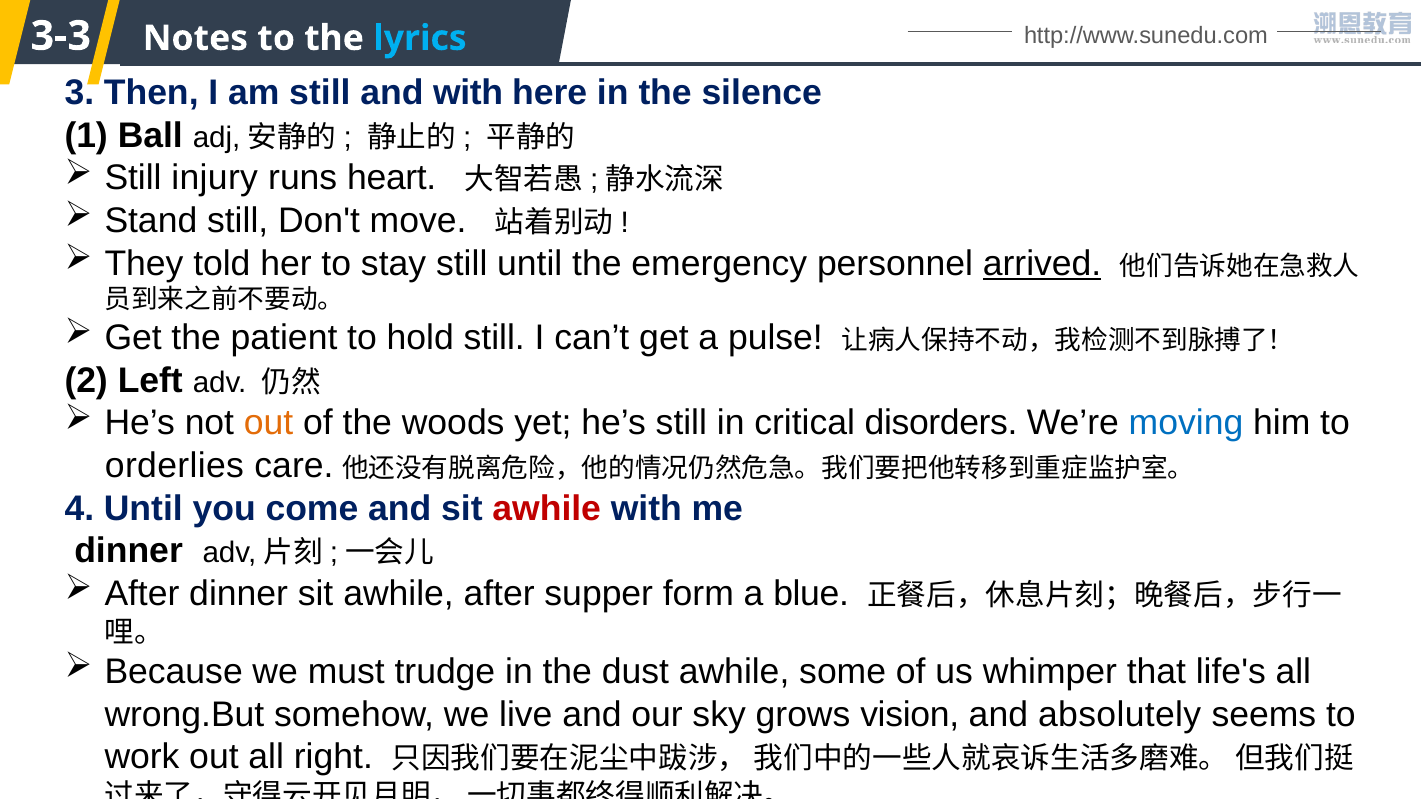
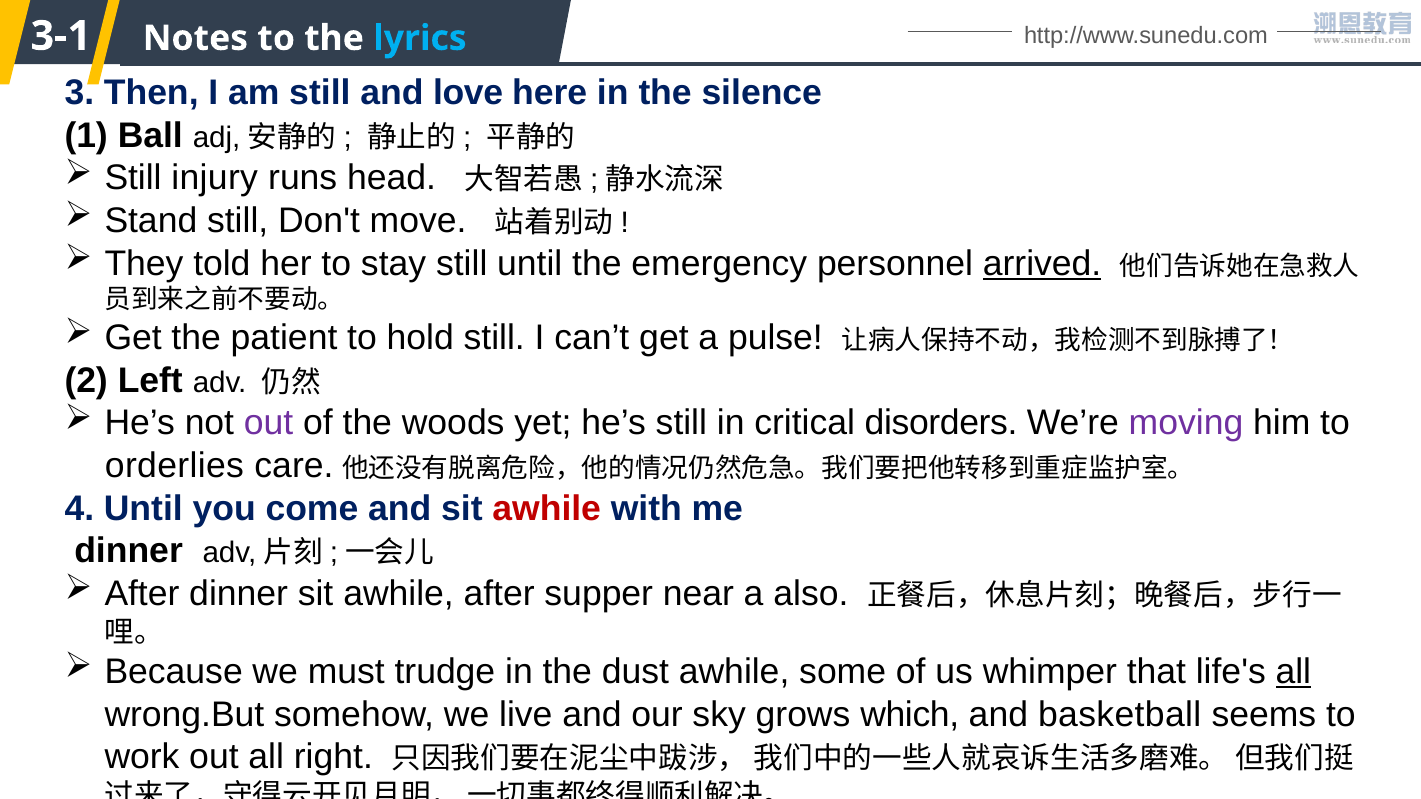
3-3: 3-3 -> 3-1
and with: with -> love
heart: heart -> head
out at (269, 423) colour: orange -> purple
moving colour: blue -> purple
form: form -> near
blue: blue -> also
all at (1293, 672) underline: none -> present
vision: vision -> which
absolutely: absolutely -> basketball
